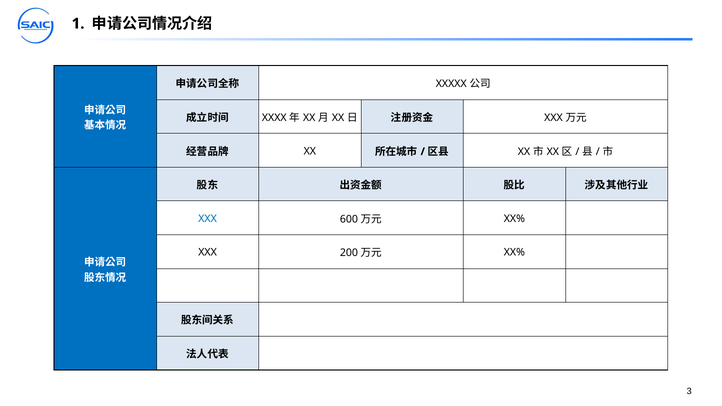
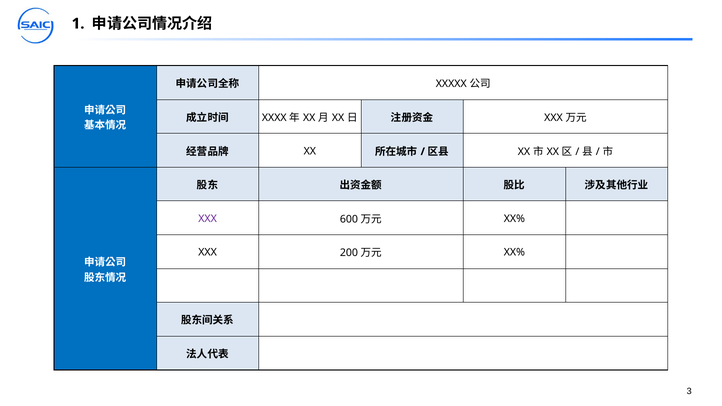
XXX at (208, 219) colour: blue -> purple
